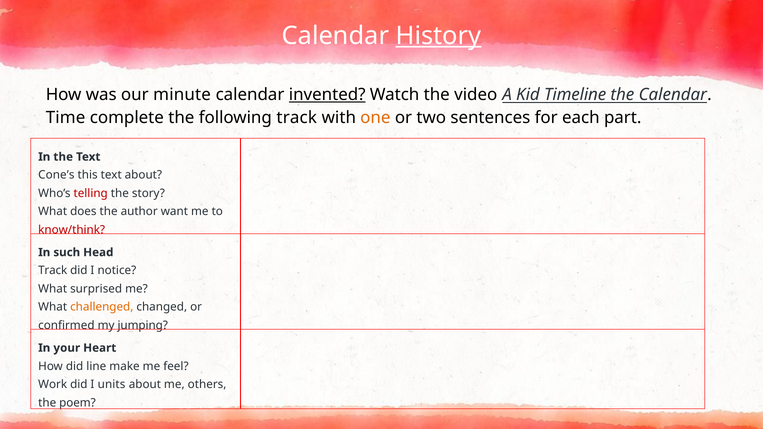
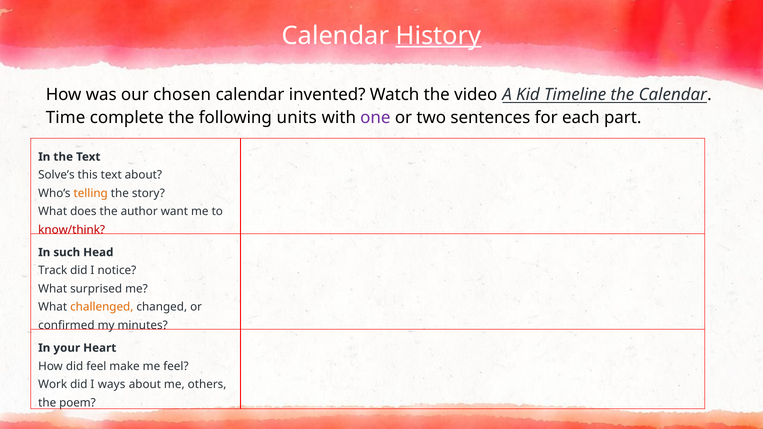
minute: minute -> chosen
invented underline: present -> none
following track: track -> units
one colour: orange -> purple
Cone’s: Cone’s -> Solve’s
telling colour: red -> orange
jumping: jumping -> minutes
did line: line -> feel
units: units -> ways
